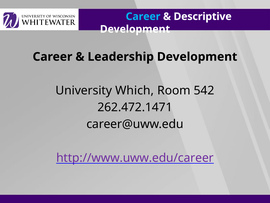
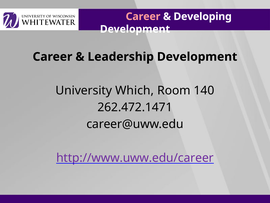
Career at (143, 16) colour: light blue -> pink
Descriptive: Descriptive -> Developing
542: 542 -> 140
